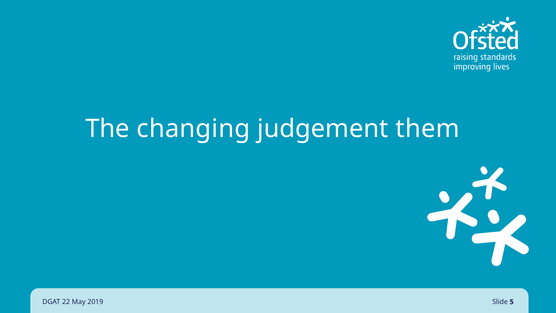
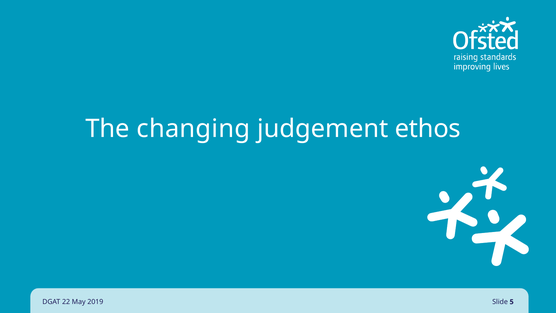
them: them -> ethos
